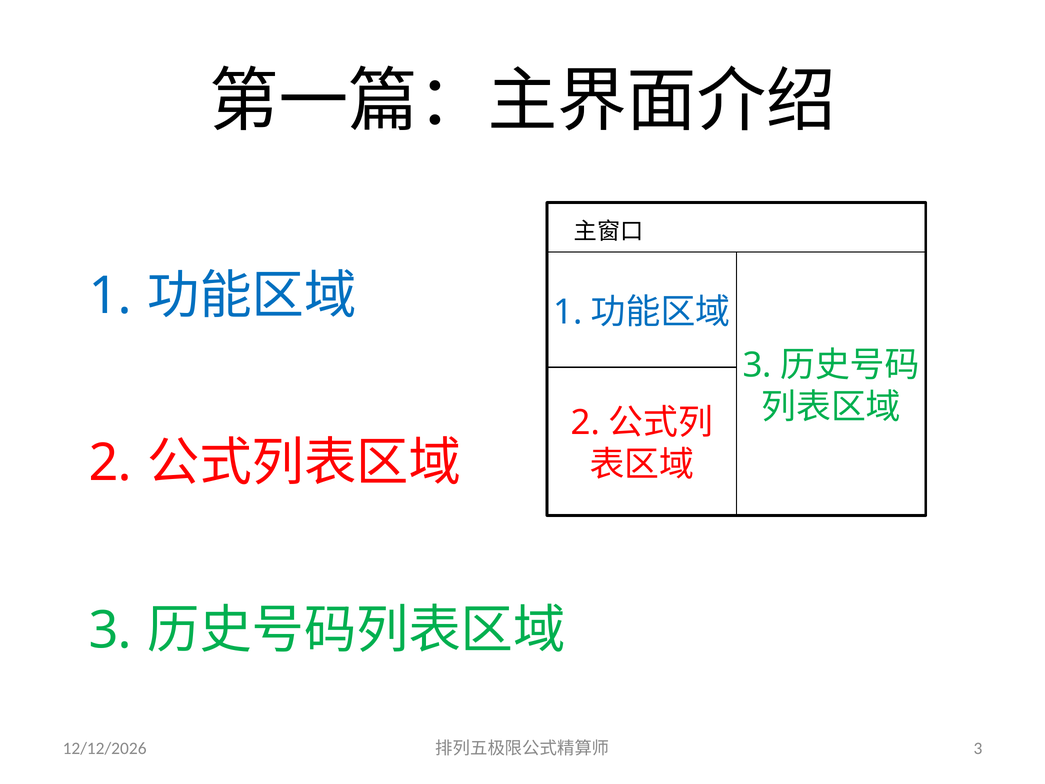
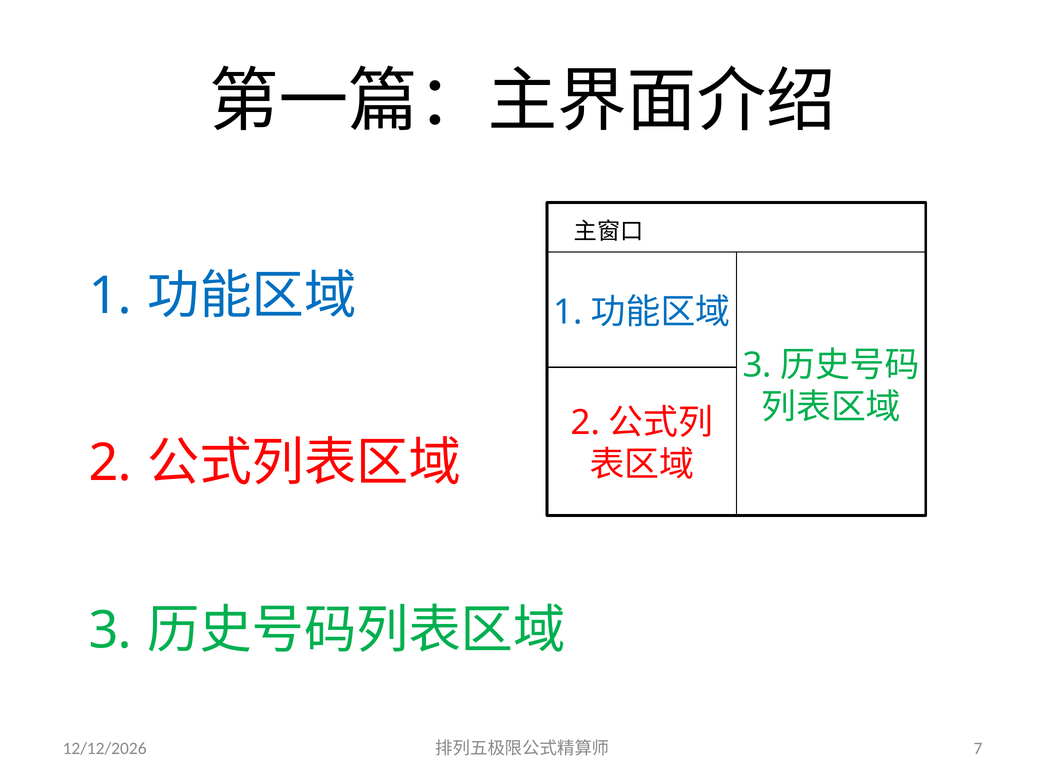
3 at (978, 748): 3 -> 7
